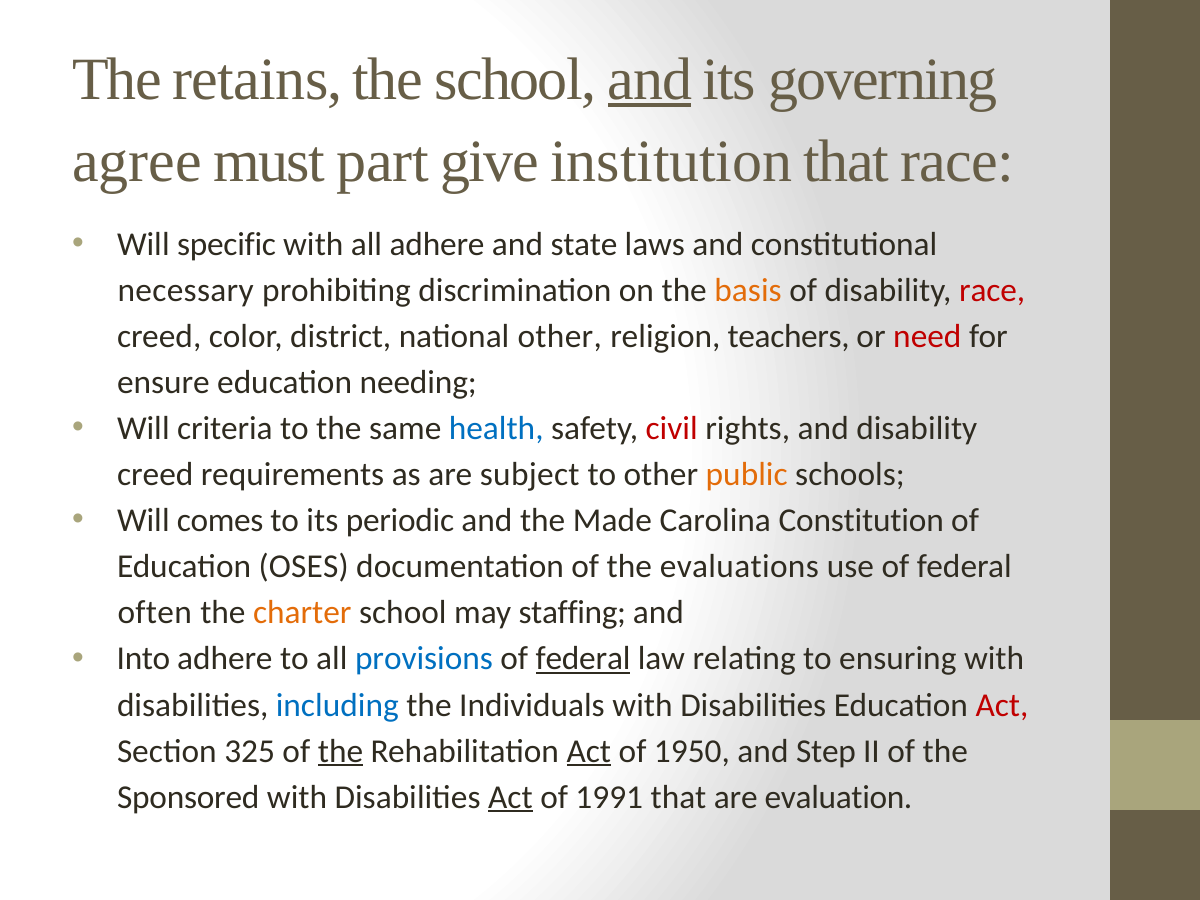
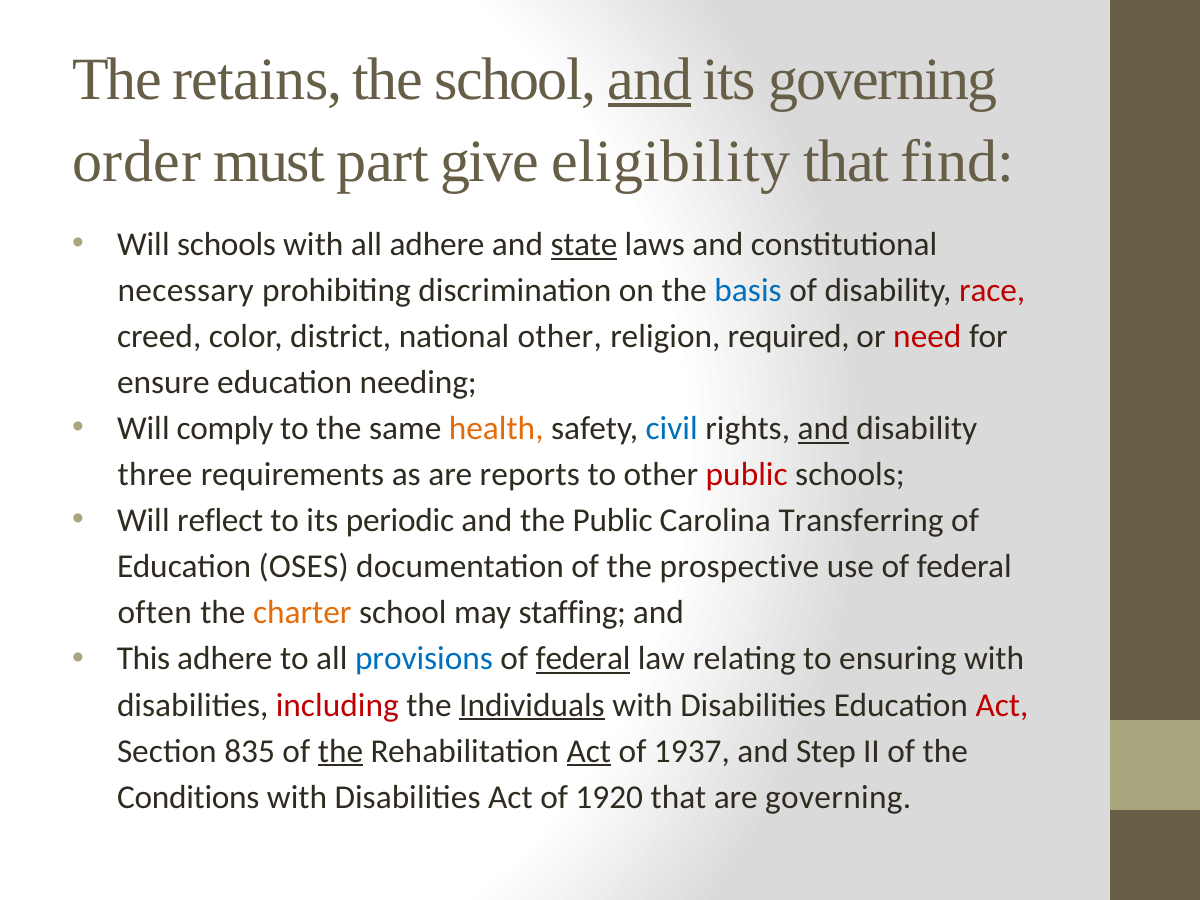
agree: agree -> order
institution: institution -> eligibility
that race: race -> find
Will specific: specific -> schools
state underline: none -> present
basis colour: orange -> blue
teachers: teachers -> required
criteria: criteria -> comply
health colour: blue -> orange
civil colour: red -> blue
and at (823, 429) underline: none -> present
creed at (155, 475): creed -> three
subject: subject -> reports
public at (747, 475) colour: orange -> red
comes: comes -> reflect
the Made: Made -> Public
Constitution: Constitution -> Transferring
evaluations: evaluations -> prospective
Into: Into -> This
including colour: blue -> red
Individuals underline: none -> present
325: 325 -> 835
1950: 1950 -> 1937
Sponsored: Sponsored -> Conditions
Act at (510, 797) underline: present -> none
1991: 1991 -> 1920
are evaluation: evaluation -> governing
